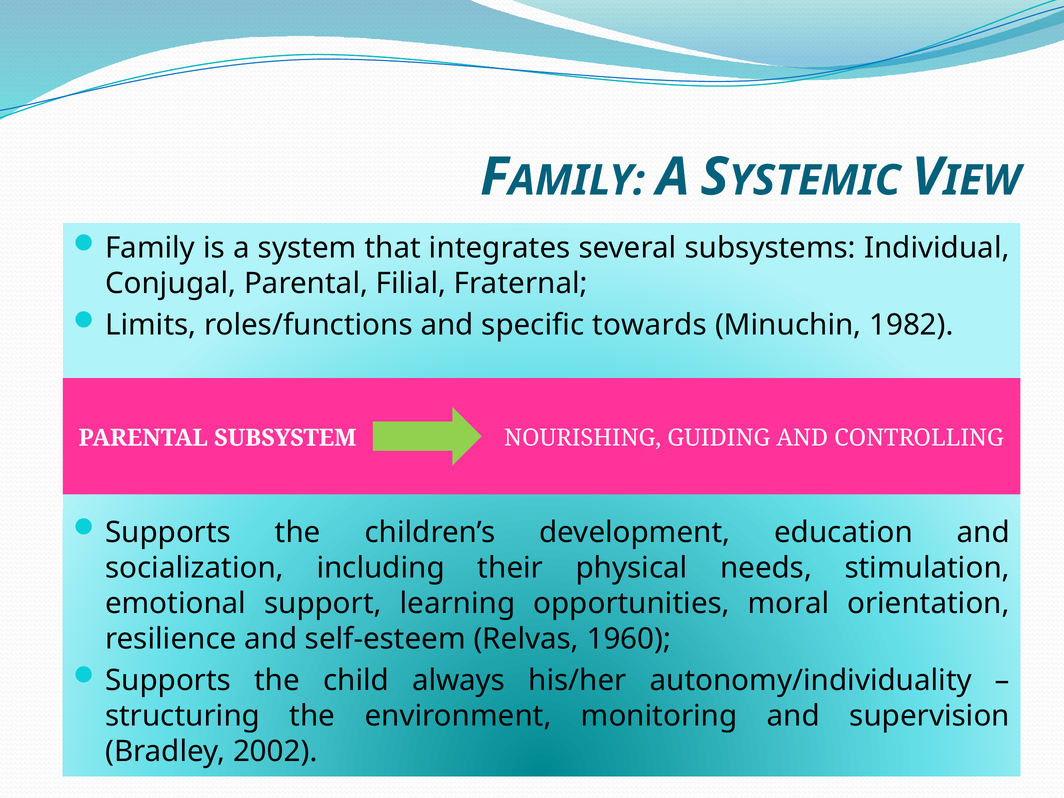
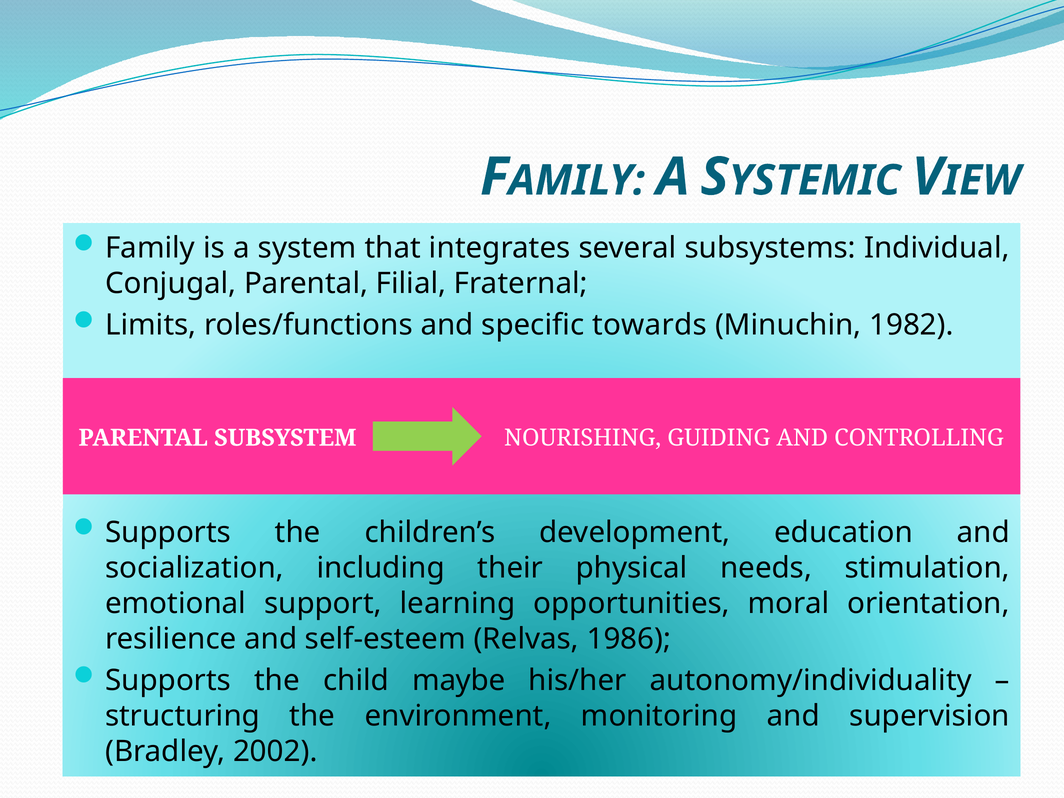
1960: 1960 -> 1986
always: always -> maybe
